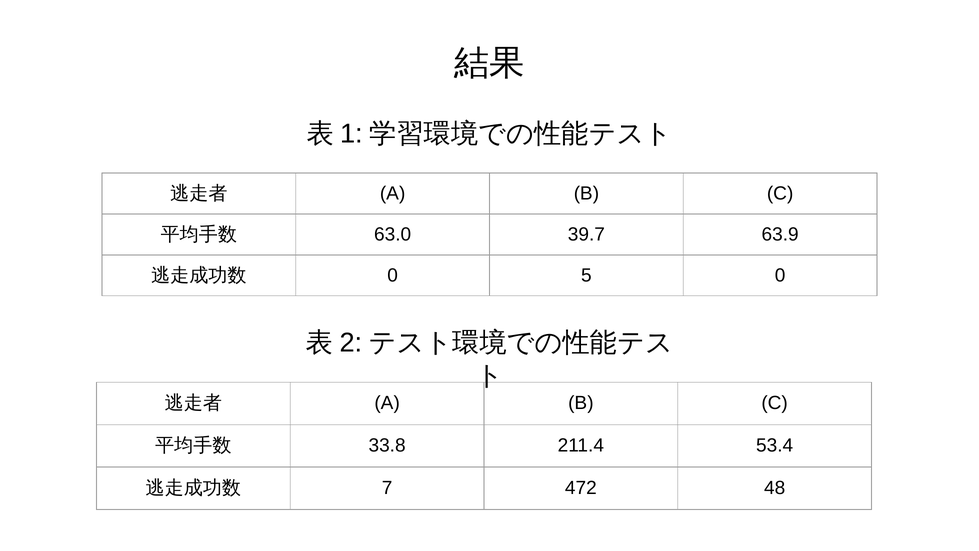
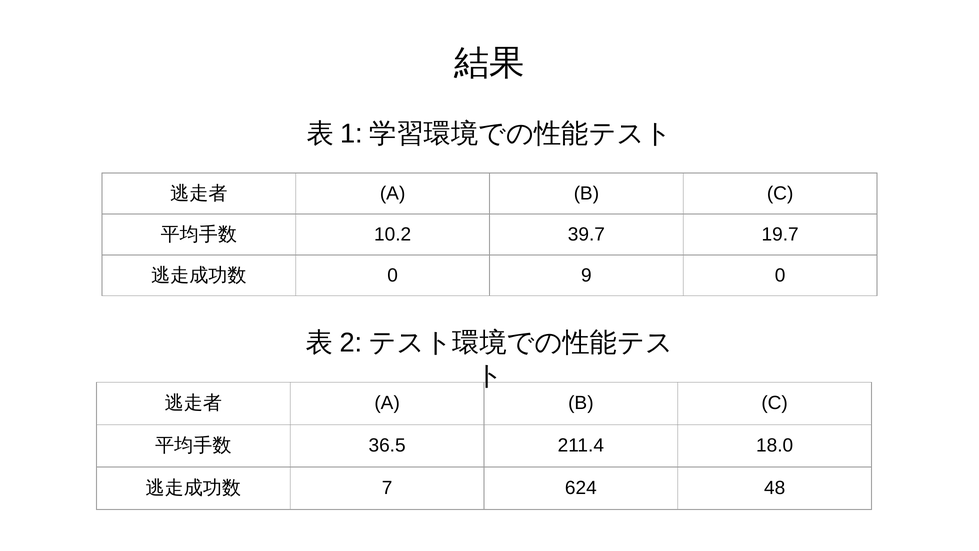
63.0: 63.0 -> 10.2
63.9: 63.9 -> 19.7
5: 5 -> 9
33.8: 33.8 -> 36.5
53.4: 53.4 -> 18.0
472: 472 -> 624
